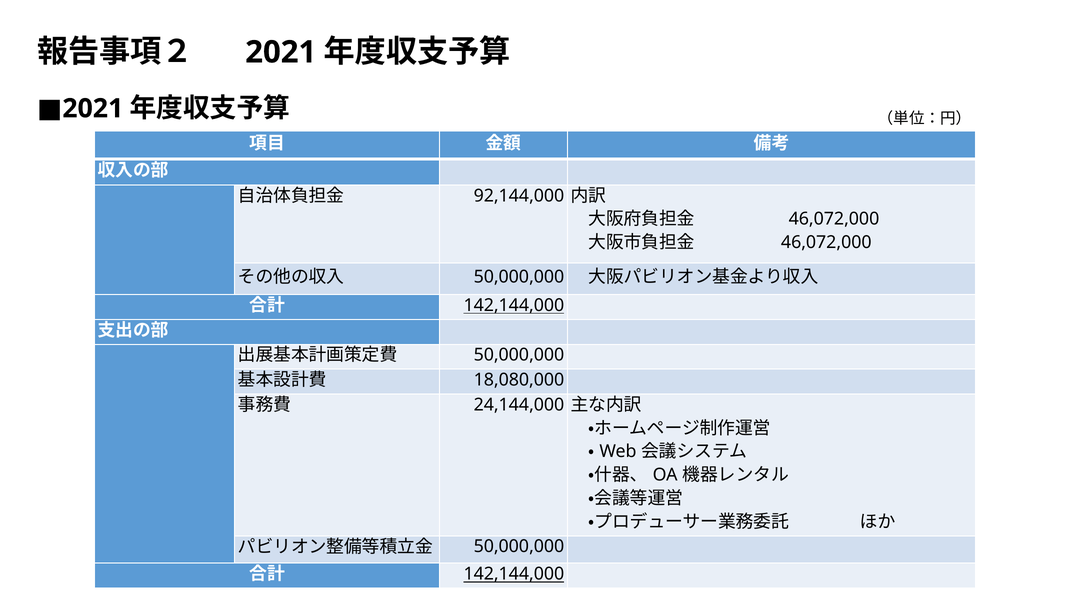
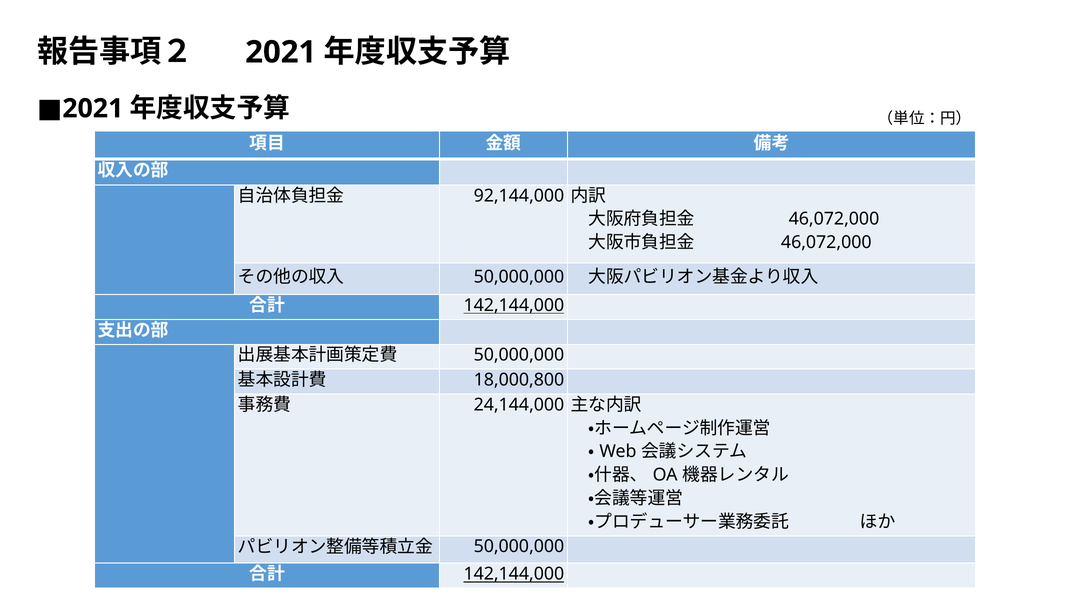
18,080,000: 18,080,000 -> 18,000,800
